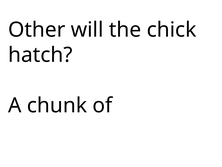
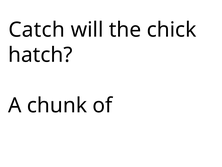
Other: Other -> Catch
